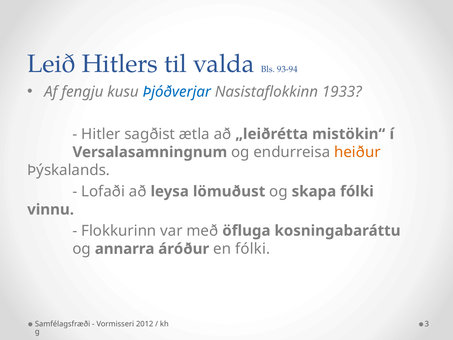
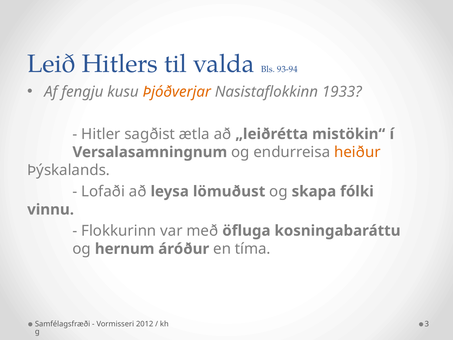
Þjóðverjar colour: blue -> orange
annarra: annarra -> hernum
en fólki: fólki -> tíma
